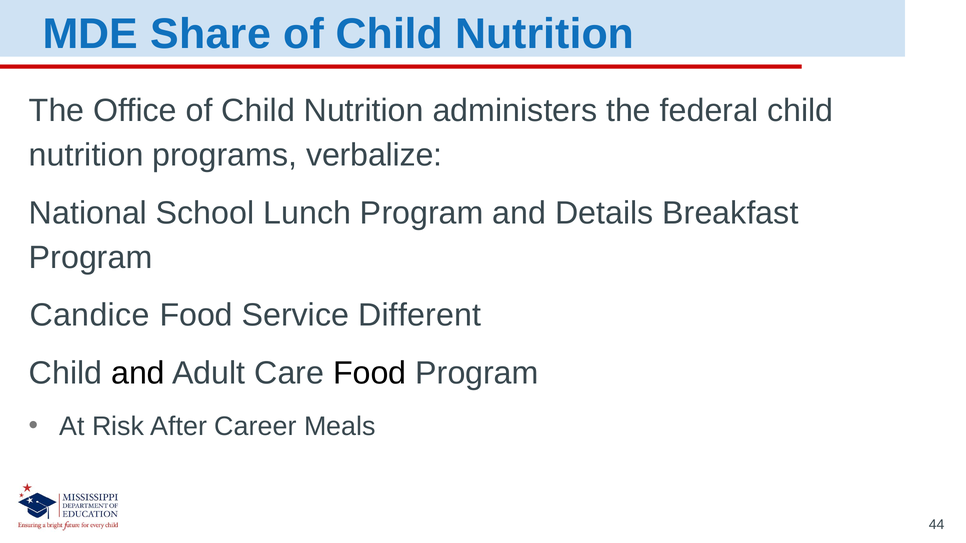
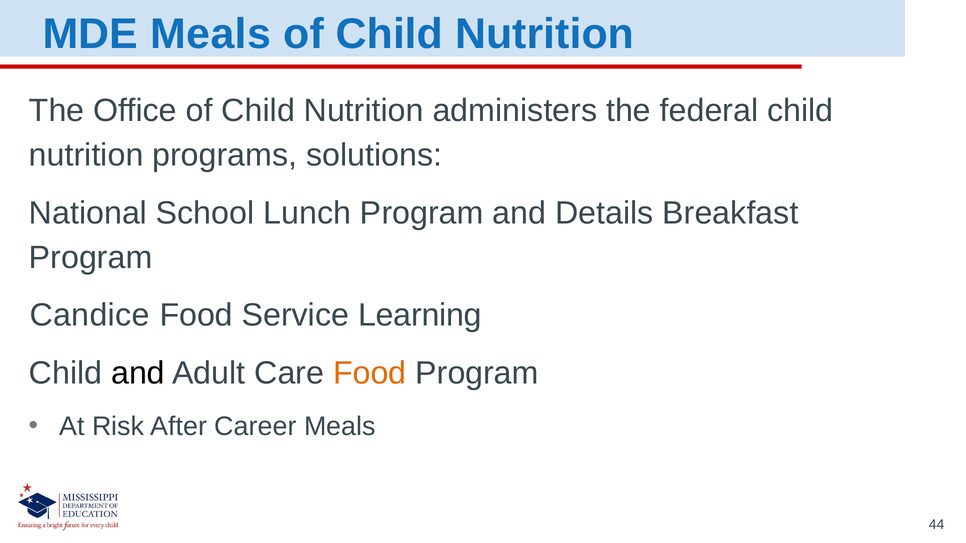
MDE Share: Share -> Meals
verbalize: verbalize -> solutions
Different: Different -> Learning
Food at (370, 373) colour: black -> orange
